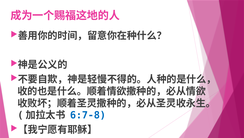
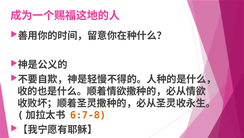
6:7-8 colour: blue -> orange
